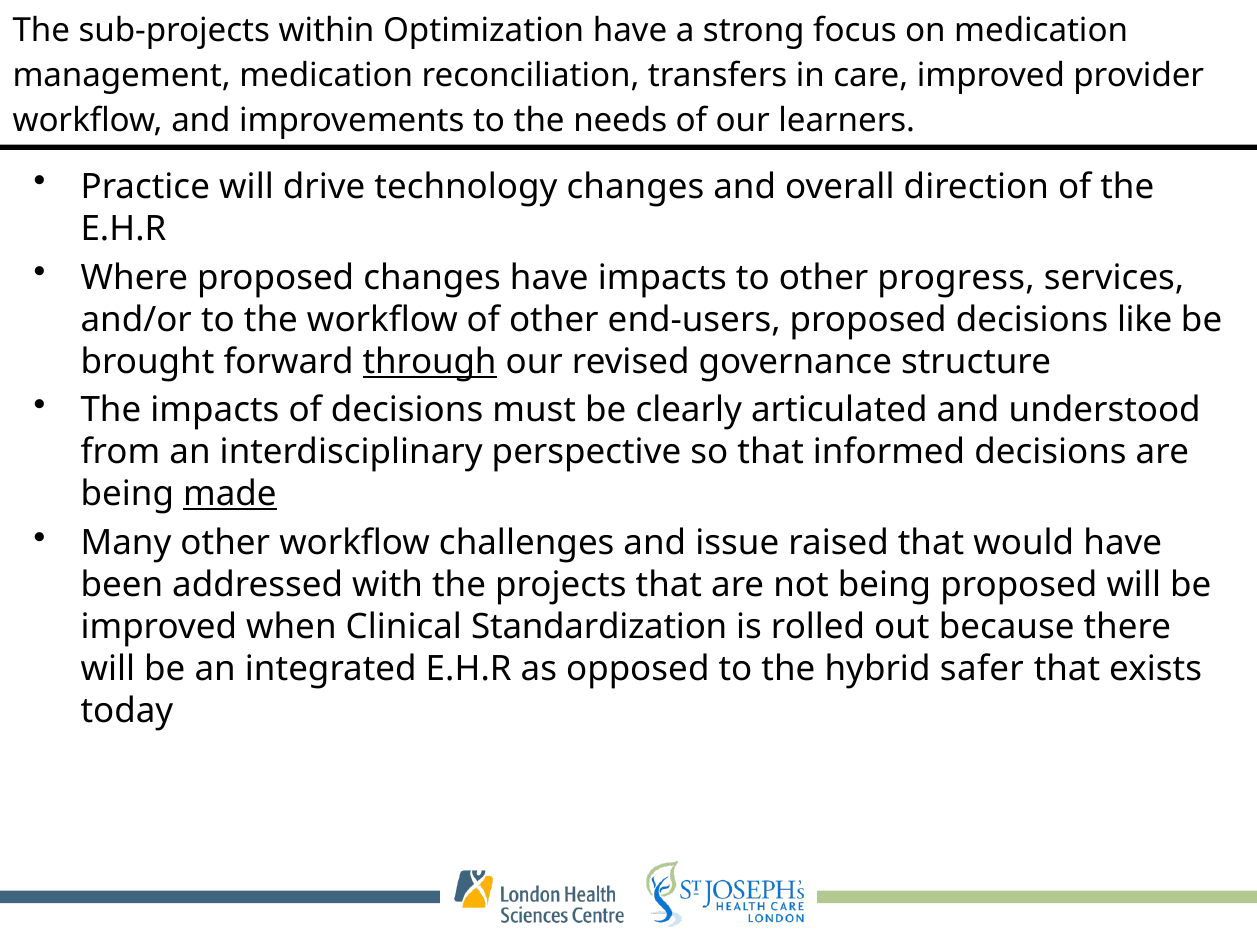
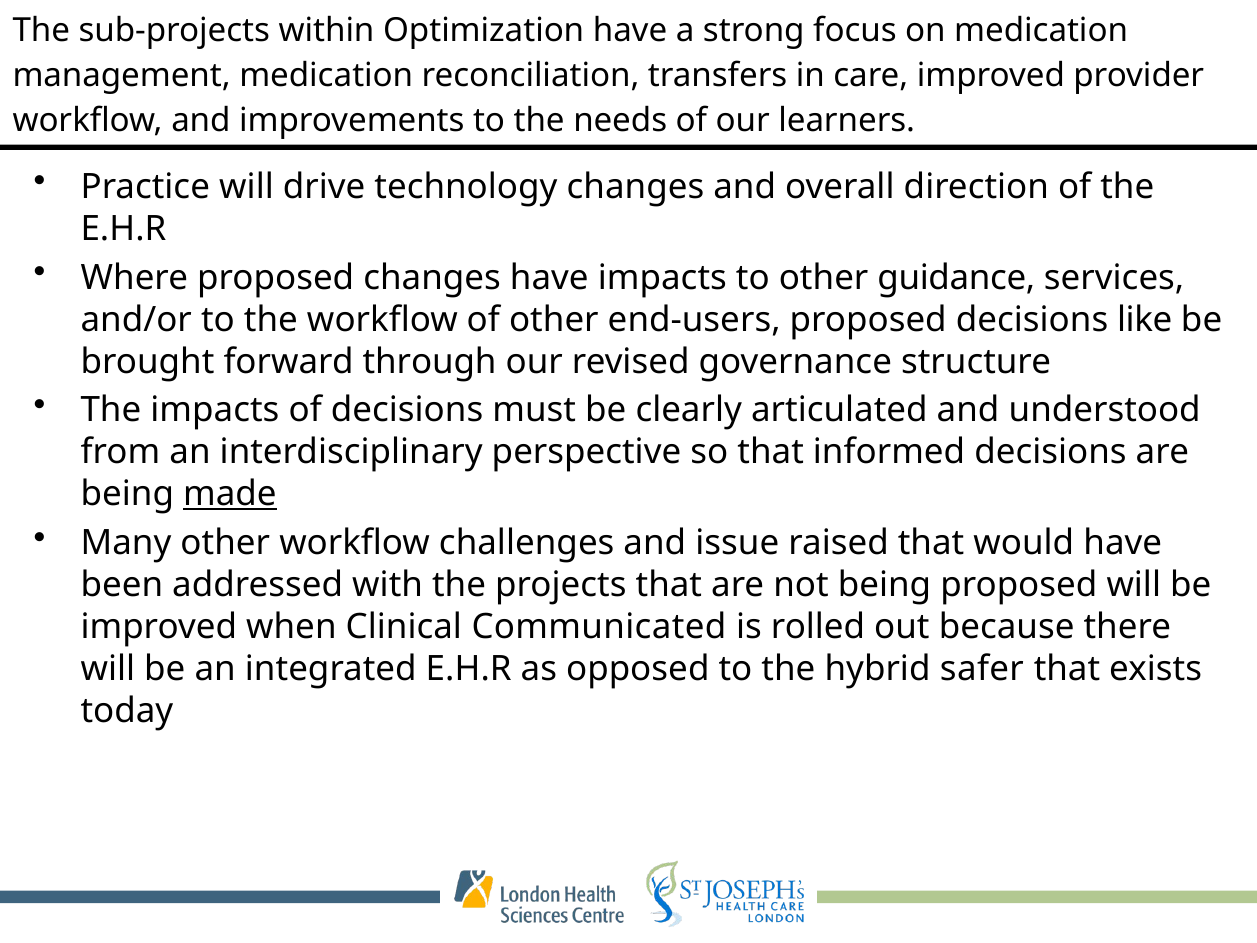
progress: progress -> guidance
through underline: present -> none
Standardization: Standardization -> Communicated
